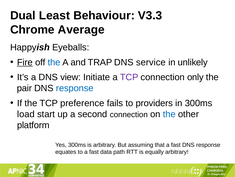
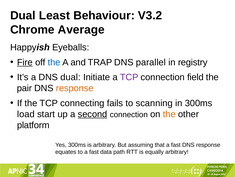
V3.3: V3.3 -> V3.2
service: service -> parallel
unlikely: unlikely -> registry
DNS view: view -> dual
only: only -> field
response at (75, 88) colour: blue -> orange
preference: preference -> connecting
providers: providers -> scanning
second underline: none -> present
the at (169, 114) colour: blue -> orange
